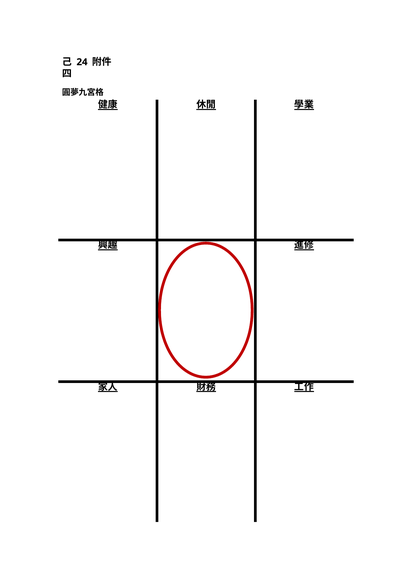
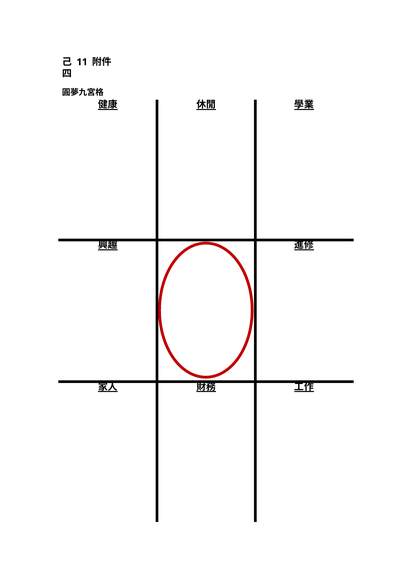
24: 24 -> 11
